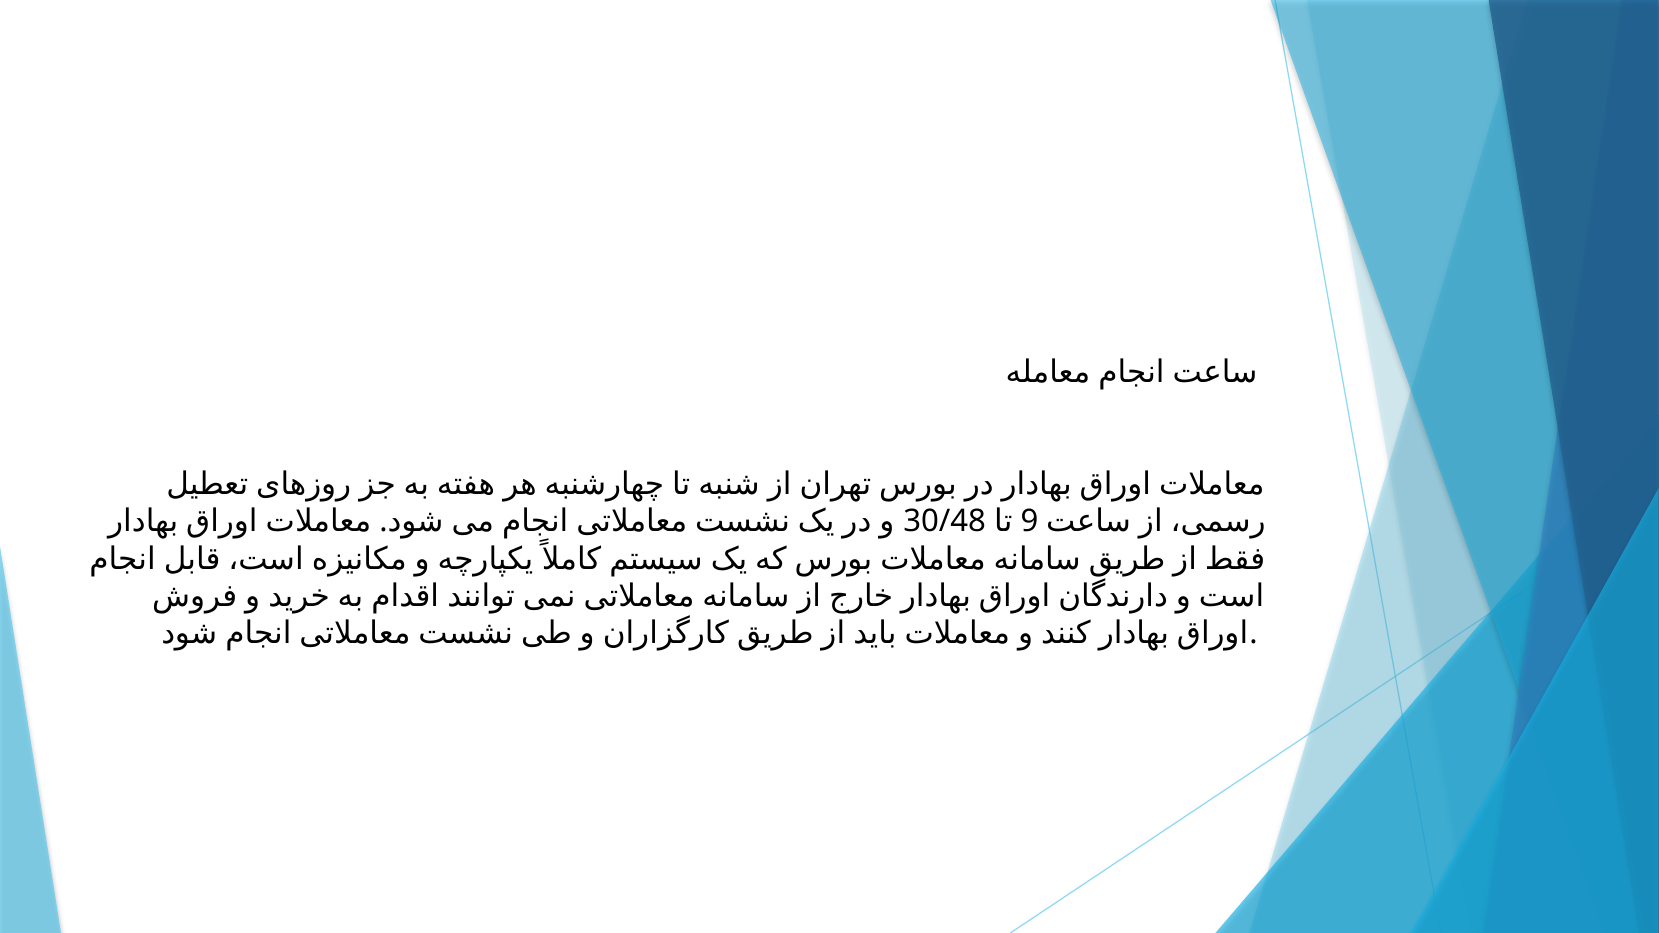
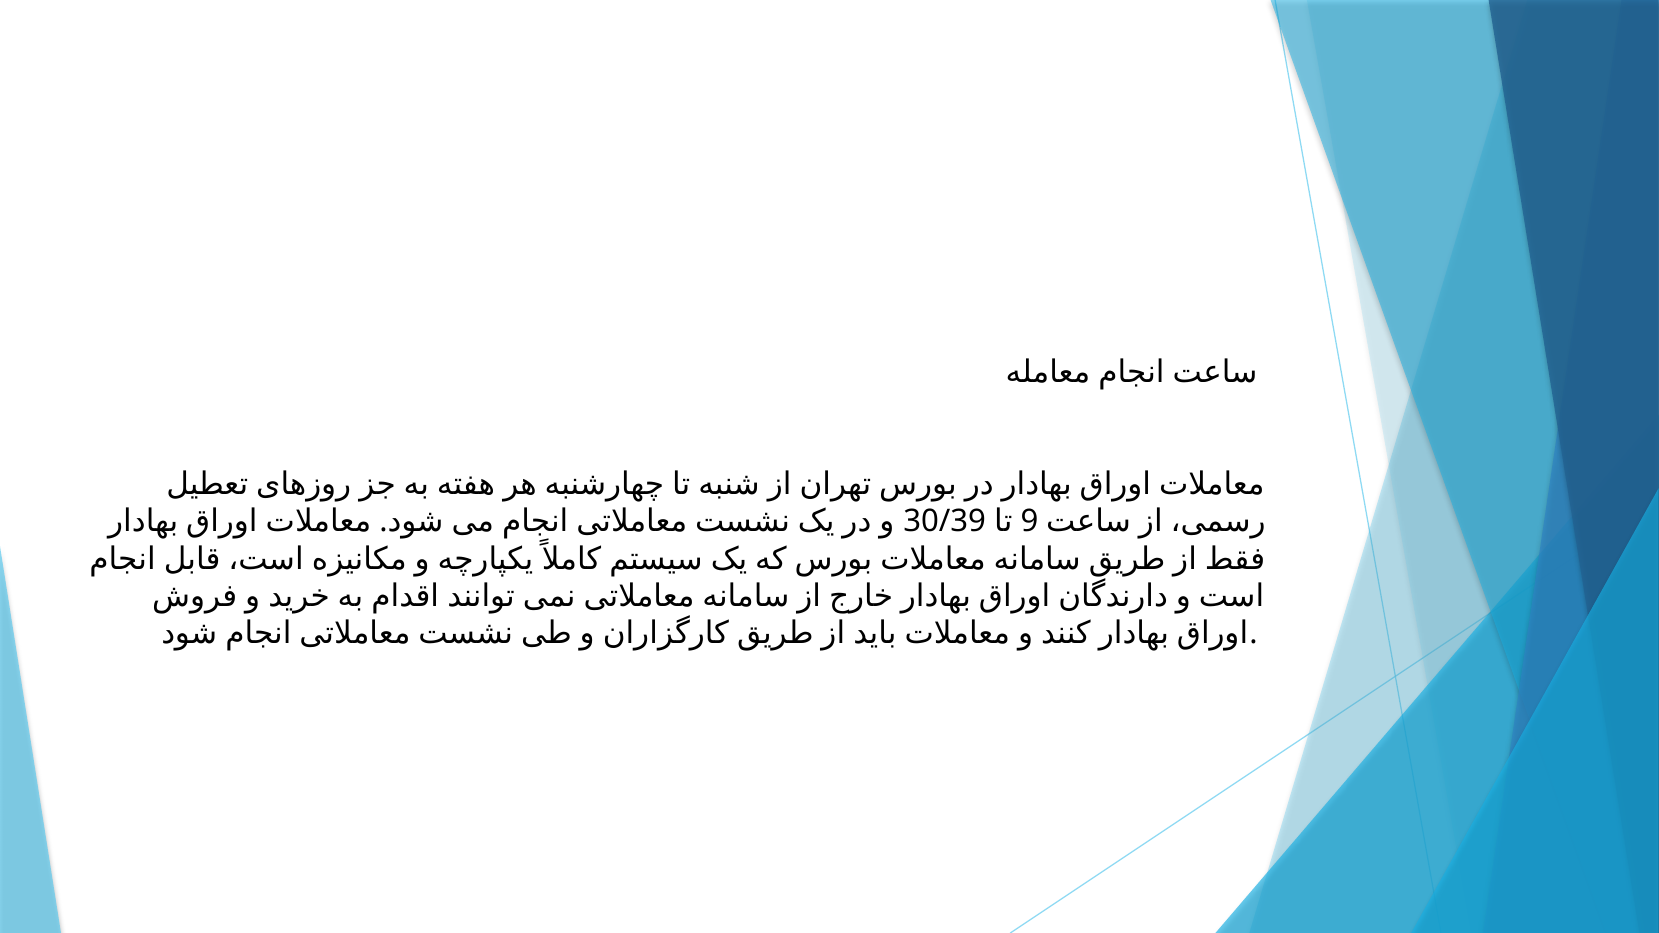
30/48: 30/48 -> 30/39
